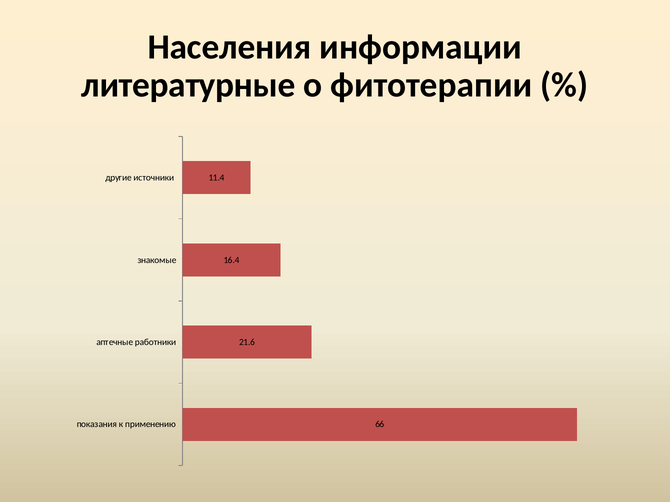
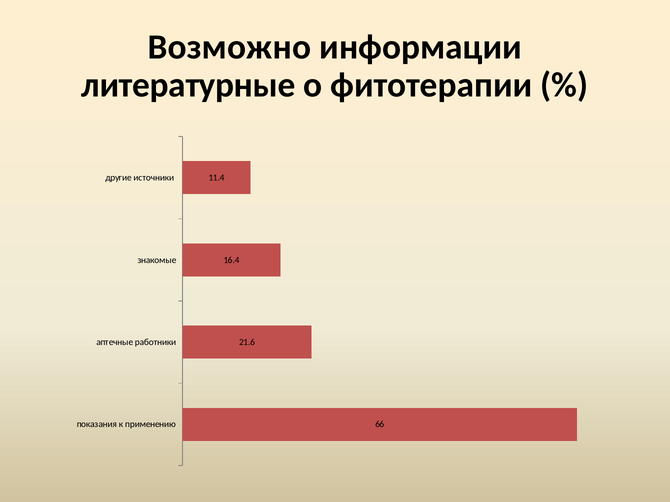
Населения: Населения -> Возможно
